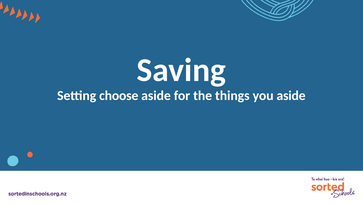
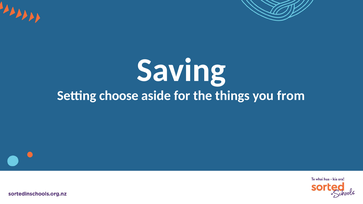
you aside: aside -> from
